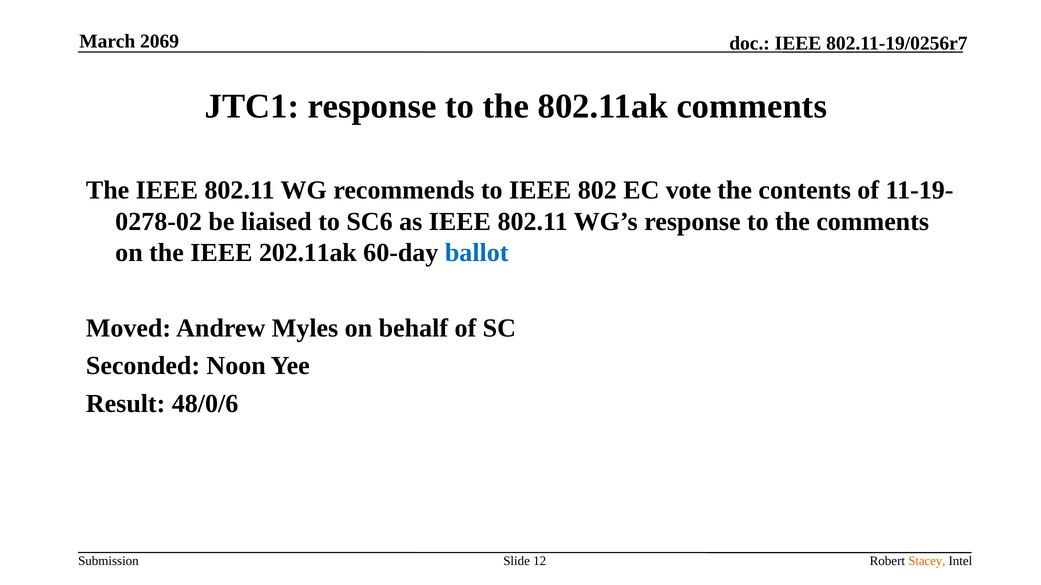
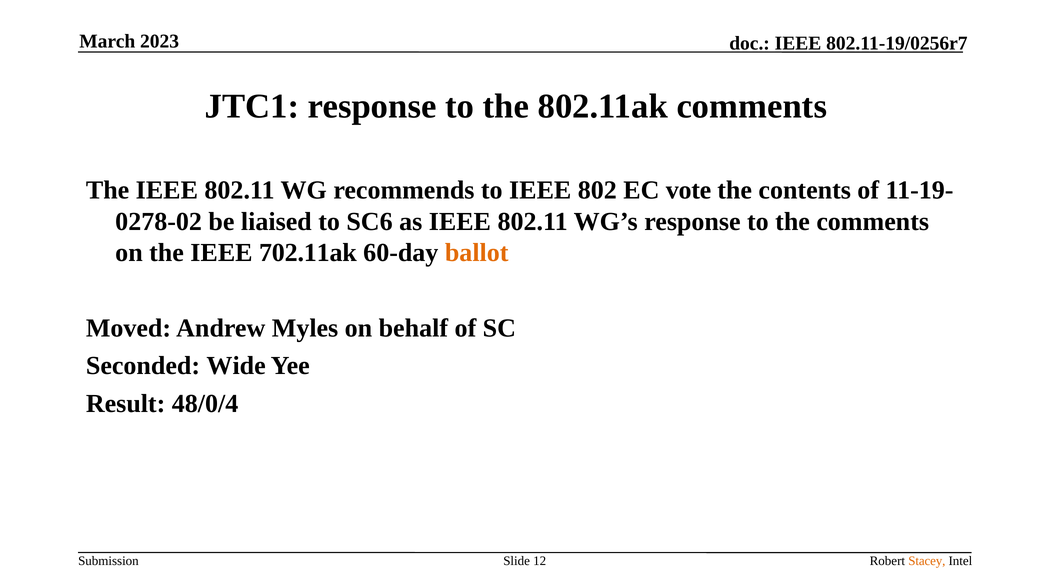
2069: 2069 -> 2023
202.11ak: 202.11ak -> 702.11ak
ballot colour: blue -> orange
Noon: Noon -> Wide
48/0/6: 48/0/6 -> 48/0/4
